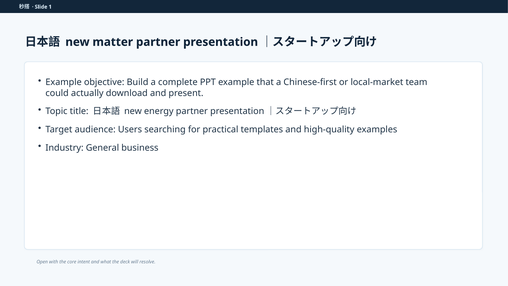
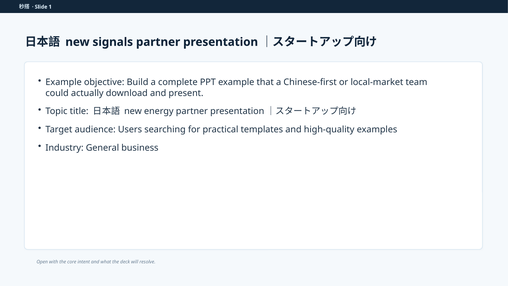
matter: matter -> signals
